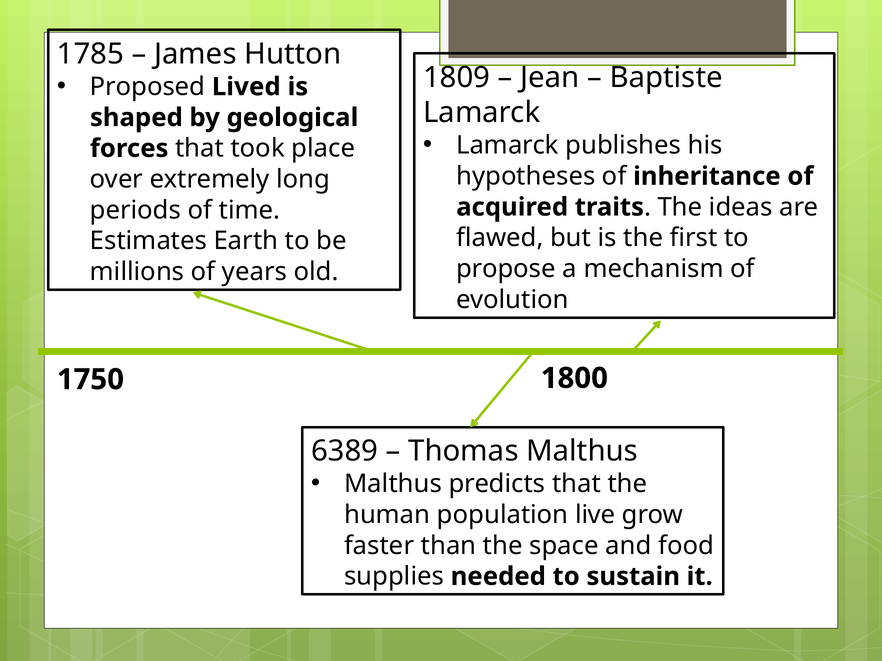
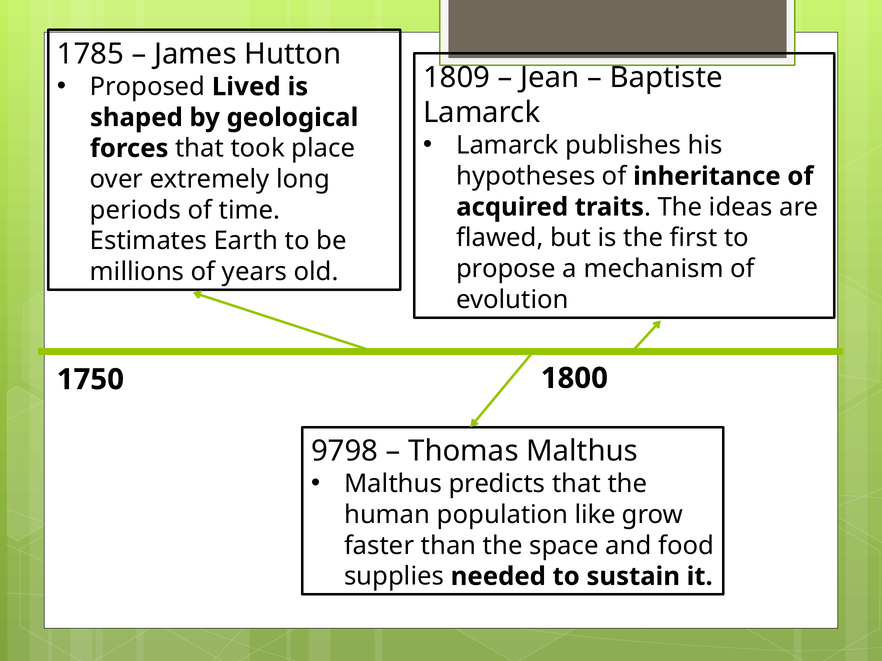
6389: 6389 -> 9798
live: live -> like
